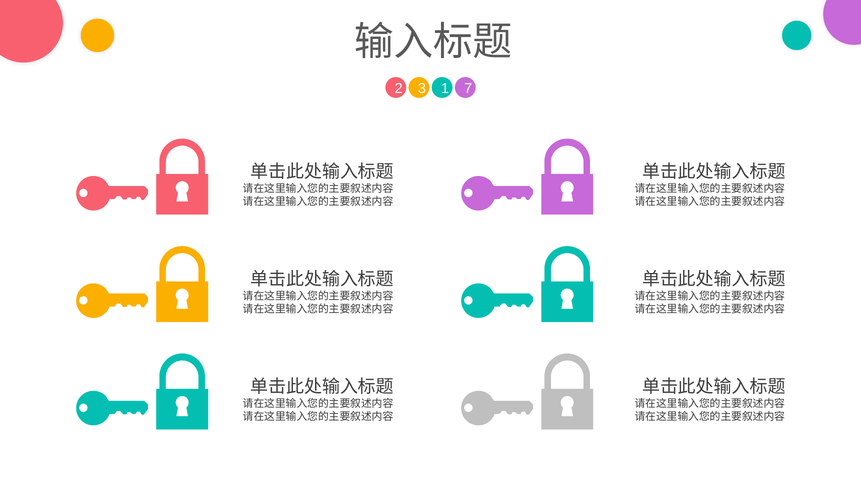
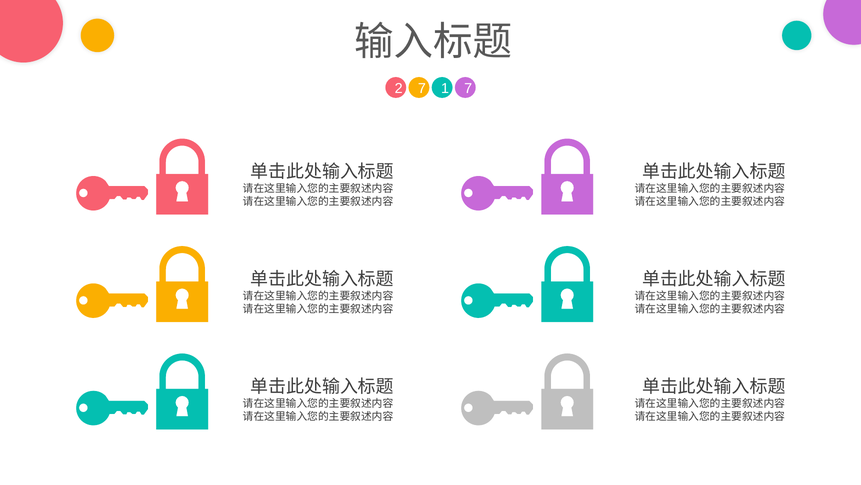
2 3: 3 -> 7
